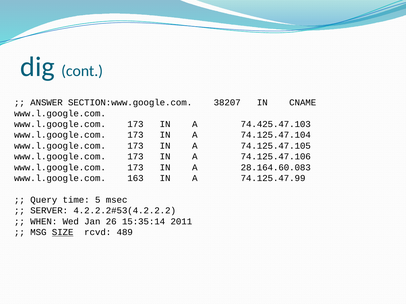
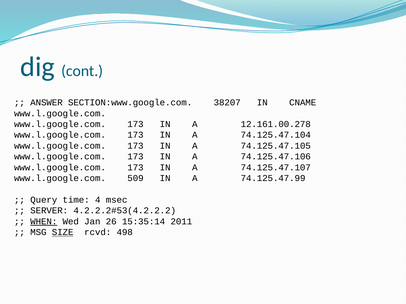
74.425.47.103: 74.425.47.103 -> 12.161.00.278
28.164.60.083: 28.164.60.083 -> 74.125.47.107
163: 163 -> 509
5: 5 -> 4
WHEN underline: none -> present
489: 489 -> 498
